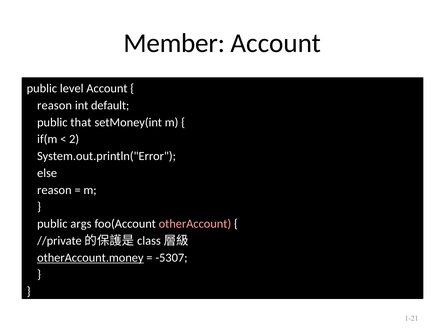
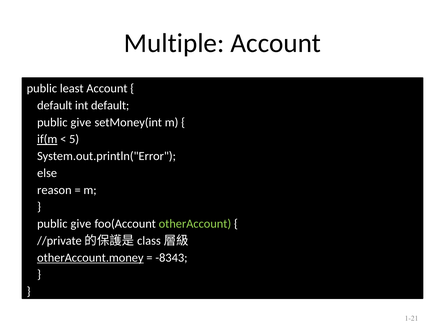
Member: Member -> Multiple
level: level -> least
reason at (55, 105): reason -> default
that at (81, 122): that -> give
if(m underline: none -> present
2: 2 -> 5
args at (81, 224): args -> give
otherAccount colour: pink -> light green
-5307: -5307 -> -8343
